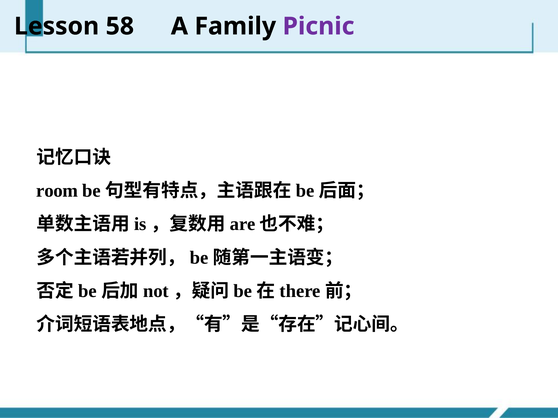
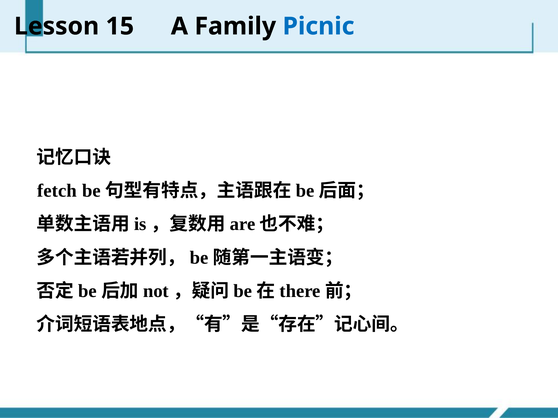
58: 58 -> 15
Picnic colour: purple -> blue
room: room -> fetch
